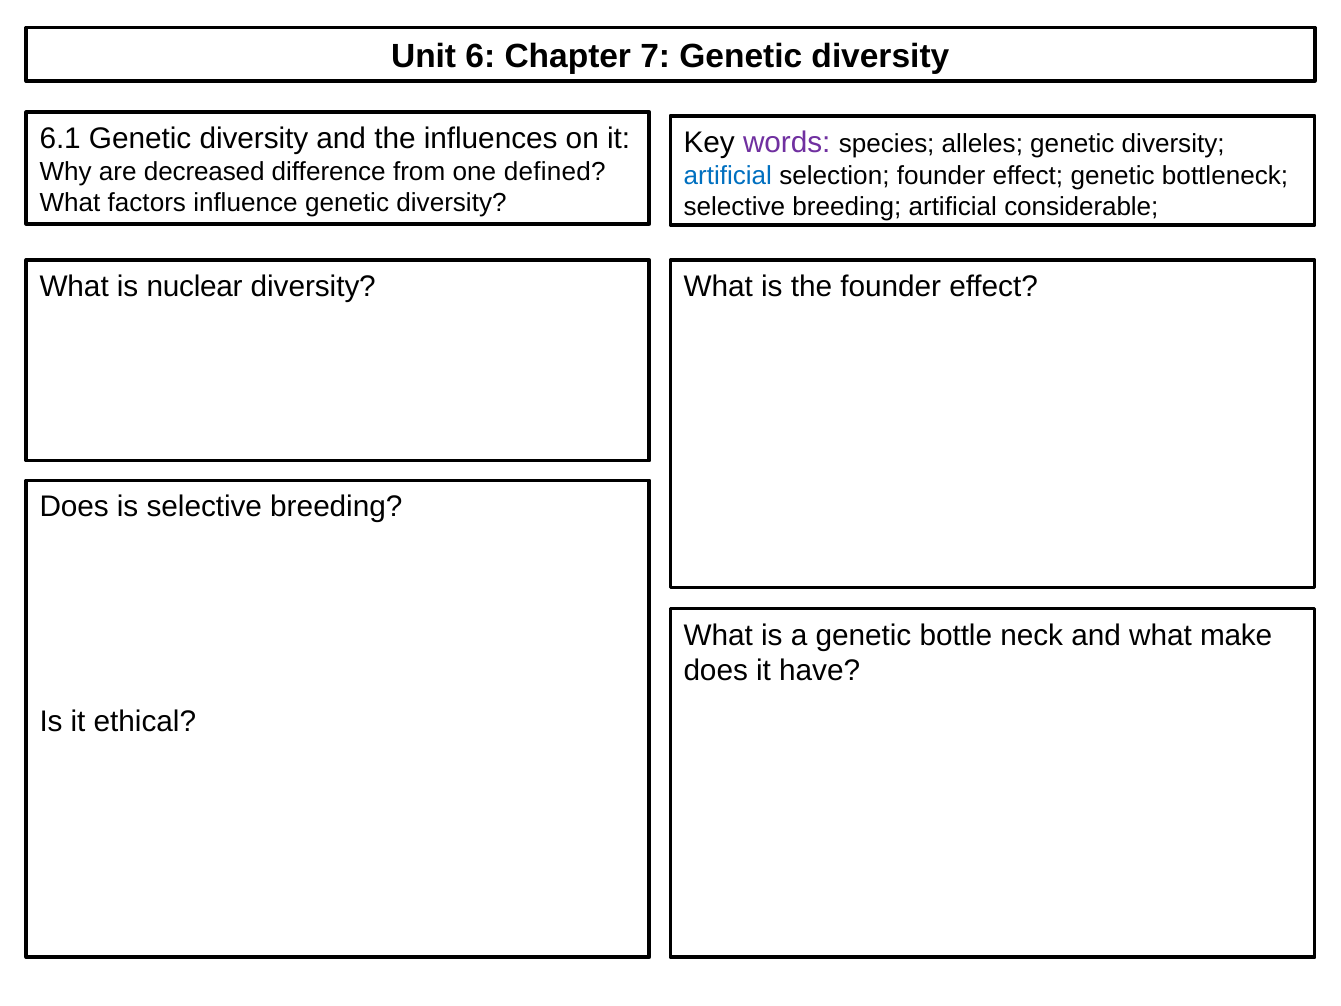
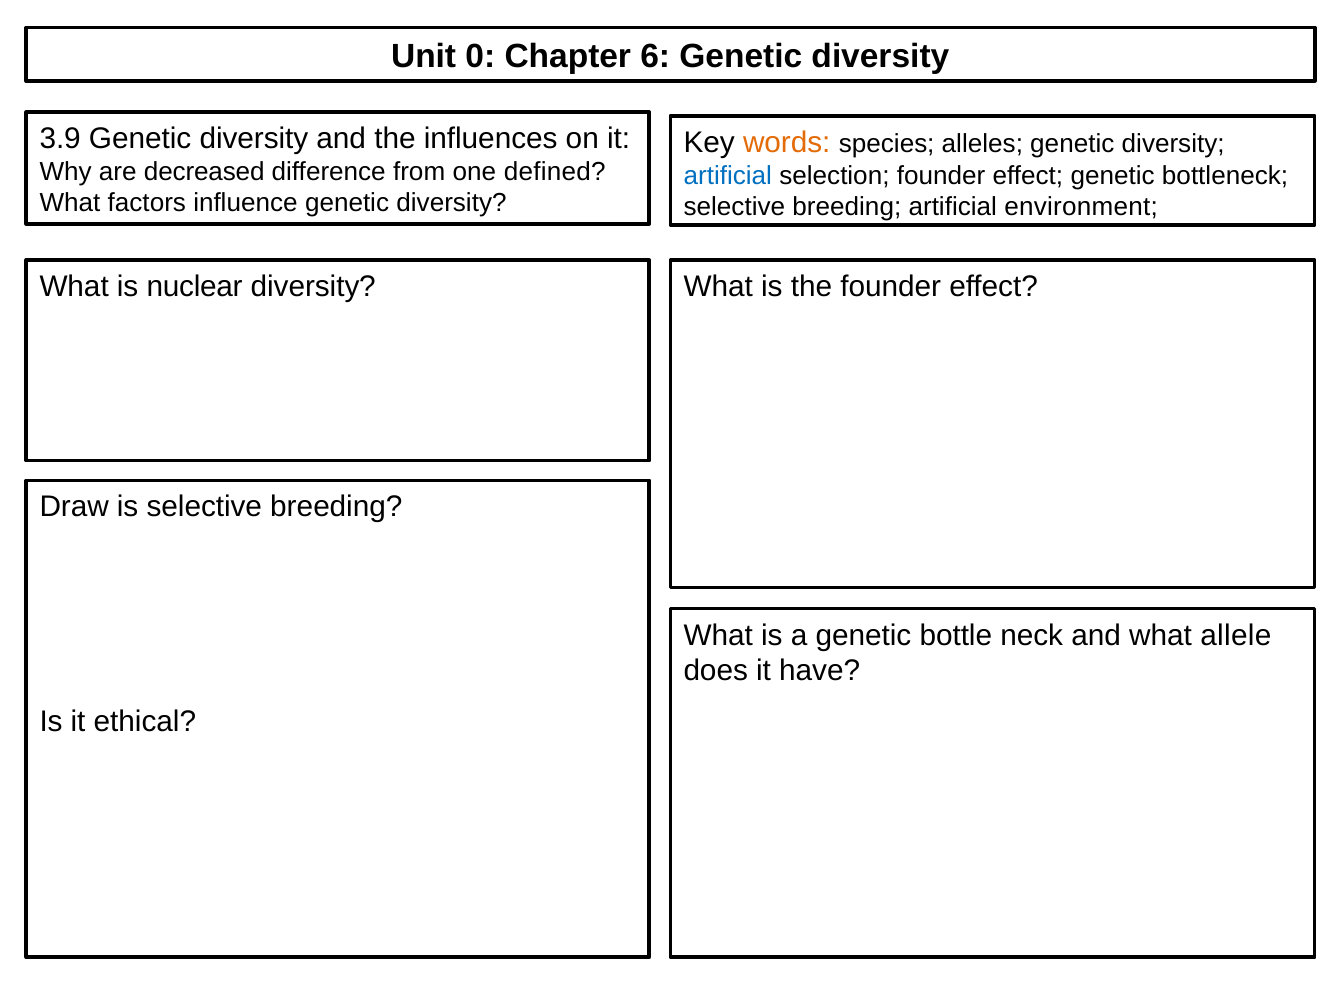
6: 6 -> 0
7: 7 -> 6
6.1: 6.1 -> 3.9
words colour: purple -> orange
considerable: considerable -> environment
Does at (74, 507): Does -> Draw
make: make -> allele
